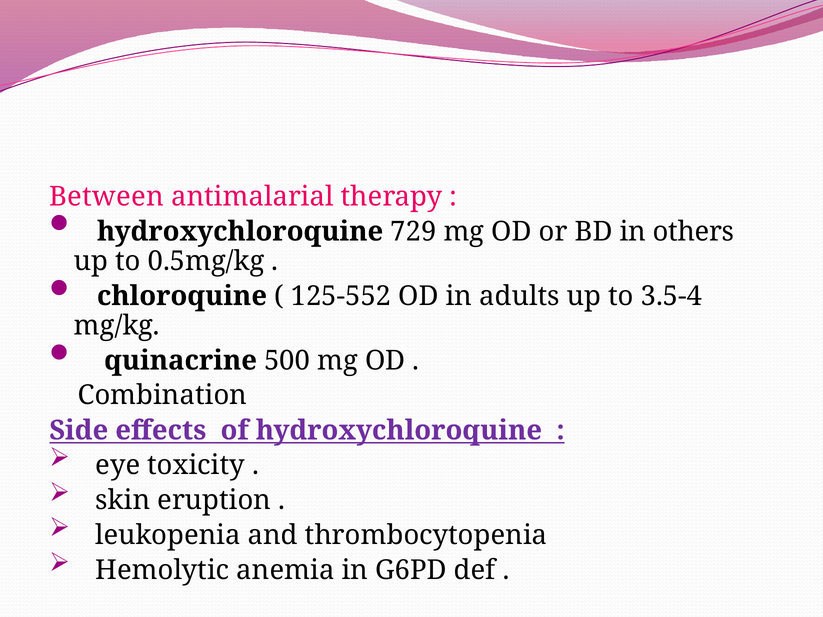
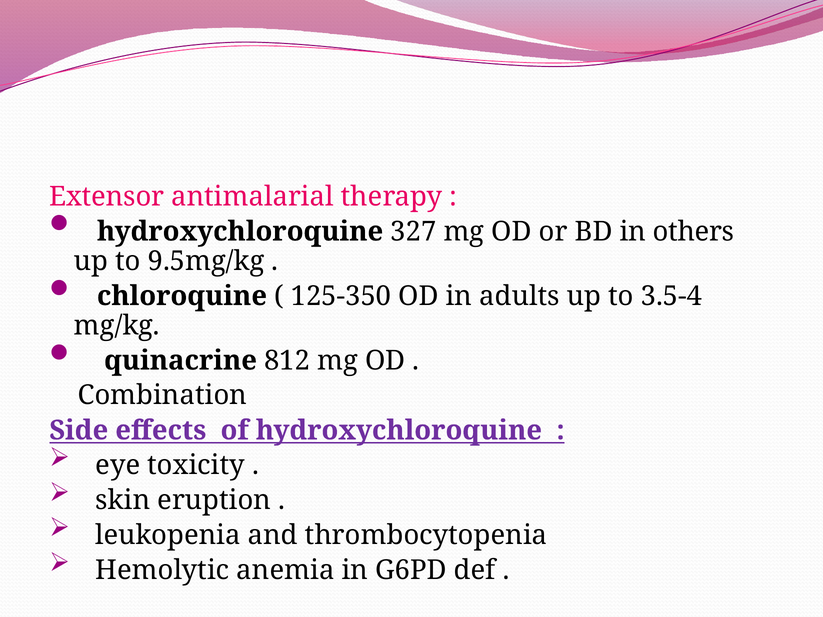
Between: Between -> Extensor
729: 729 -> 327
0.5mg/kg: 0.5mg/kg -> 9.5mg/kg
125-552: 125-552 -> 125-350
500: 500 -> 812
